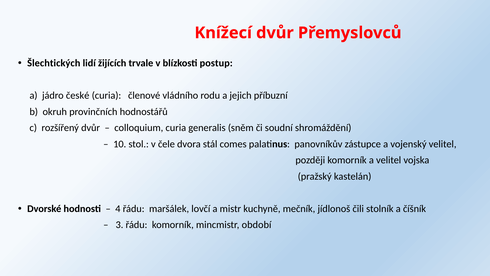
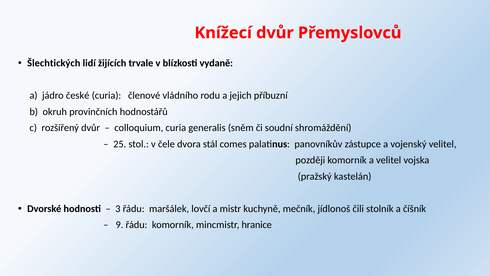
postup: postup -> vydaně
10: 10 -> 25
4: 4 -> 3
3: 3 -> 9
období: období -> hranice
